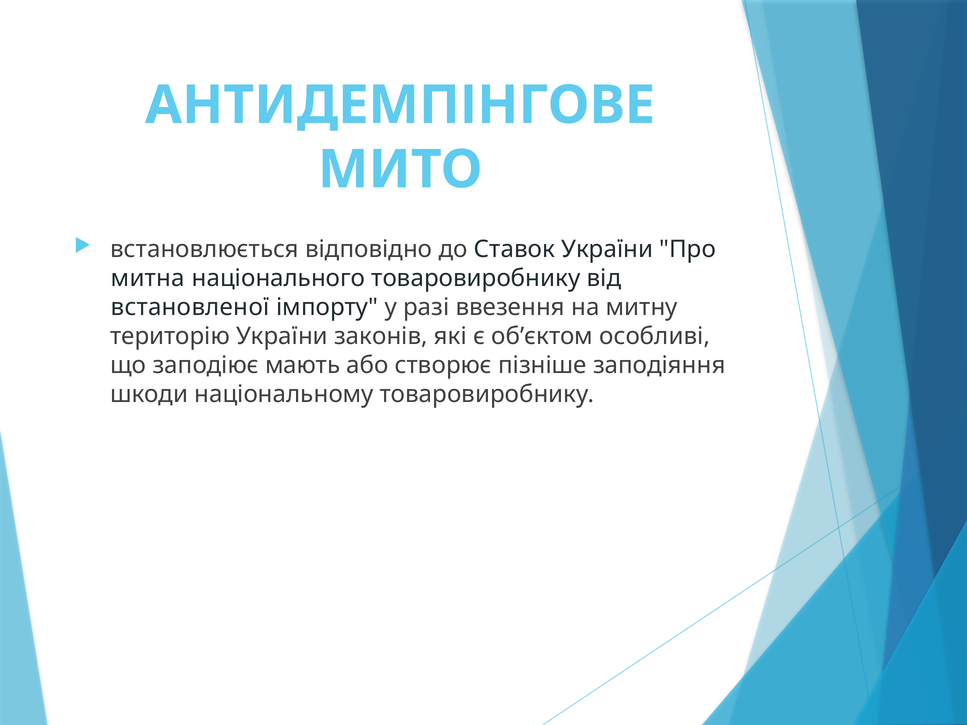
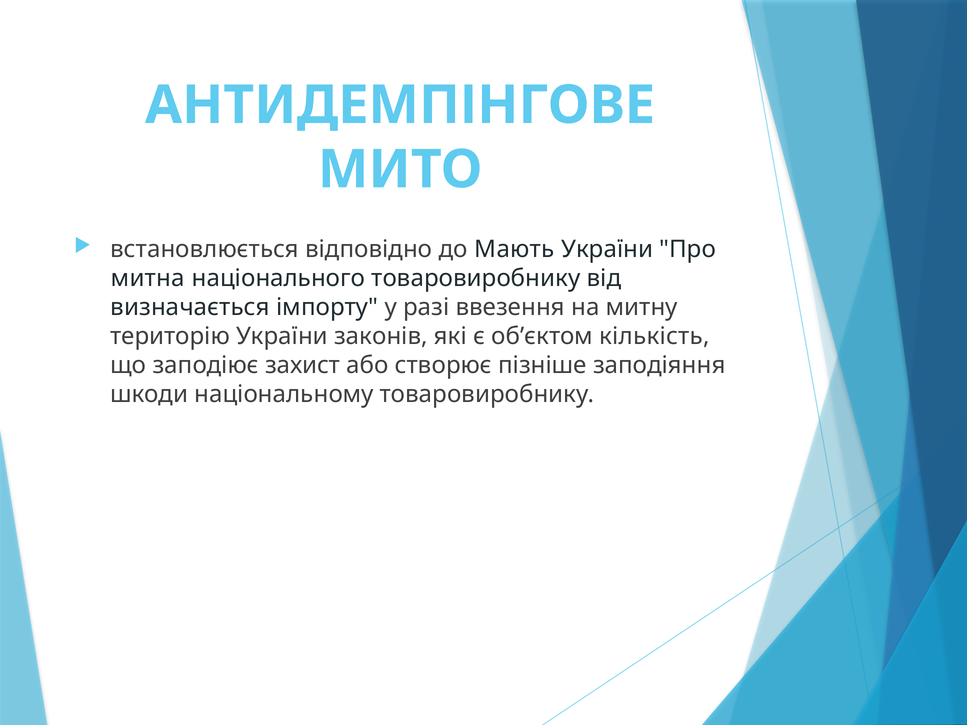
Ставок: Ставок -> Мають
встановленої: встановленої -> визначається
особливі: особливі -> кількість
мають: мають -> захист
